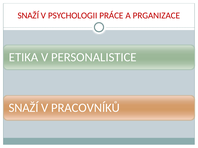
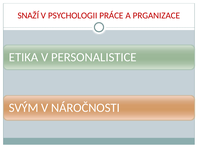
SNAŽÍ at (24, 108): SNAŽÍ -> SVÝM
PRACOVNÍKŮ: PRACOVNÍKŮ -> NÁROČNOSTI
